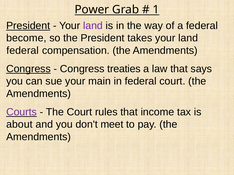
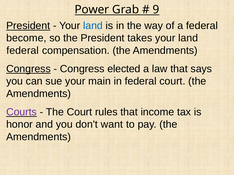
1: 1 -> 9
land at (93, 26) colour: purple -> blue
treaties: treaties -> elected
about: about -> honor
meet: meet -> want
